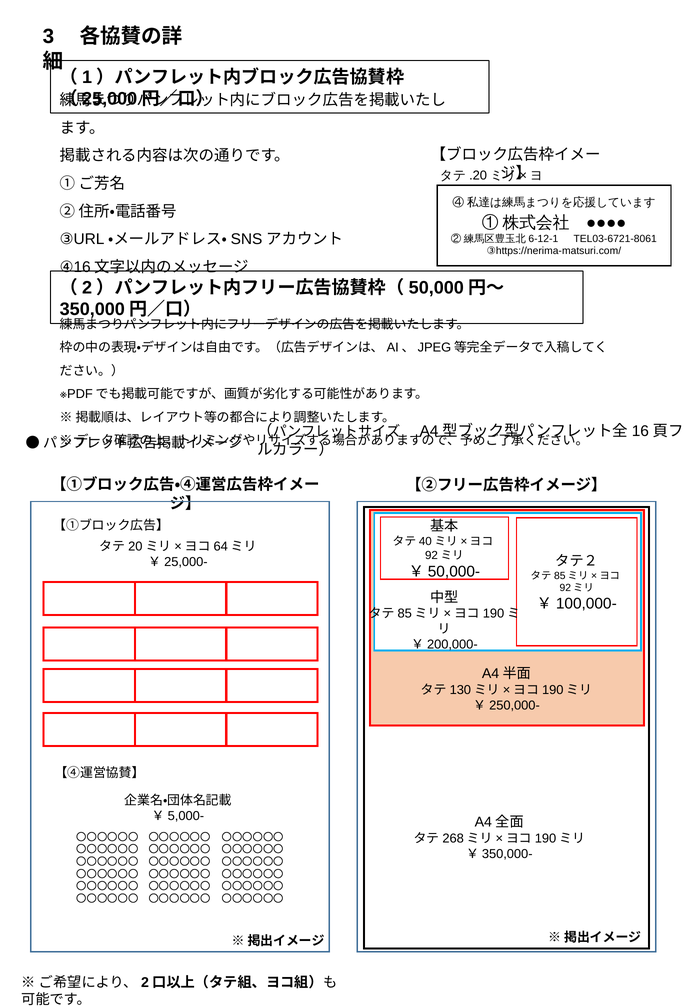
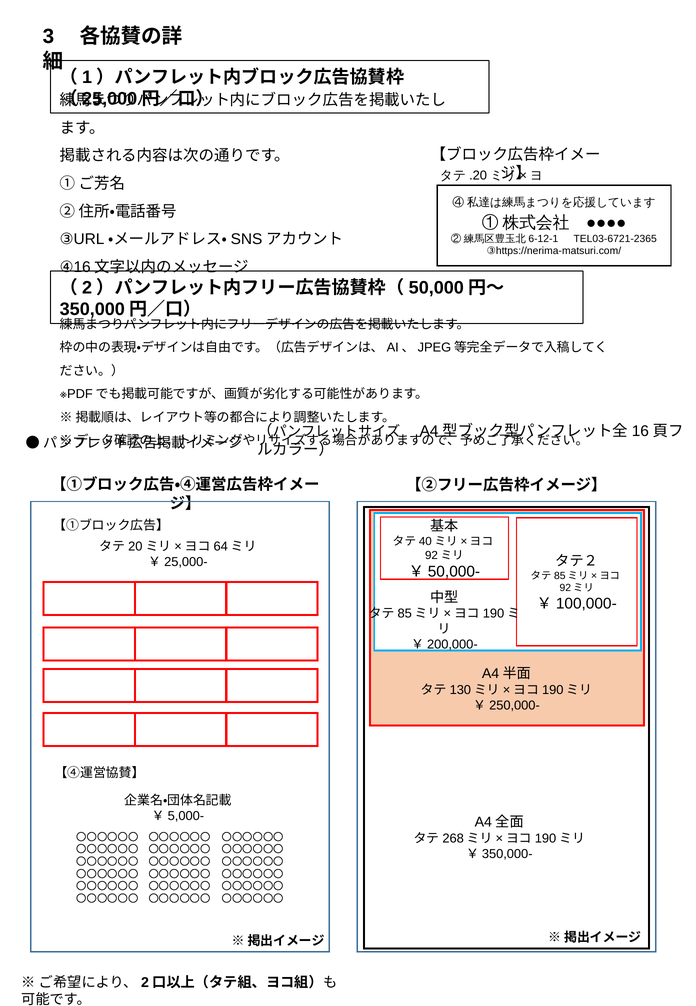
TEL03-6721-8061: TEL03-6721-8061 -> TEL03-6721-2365
